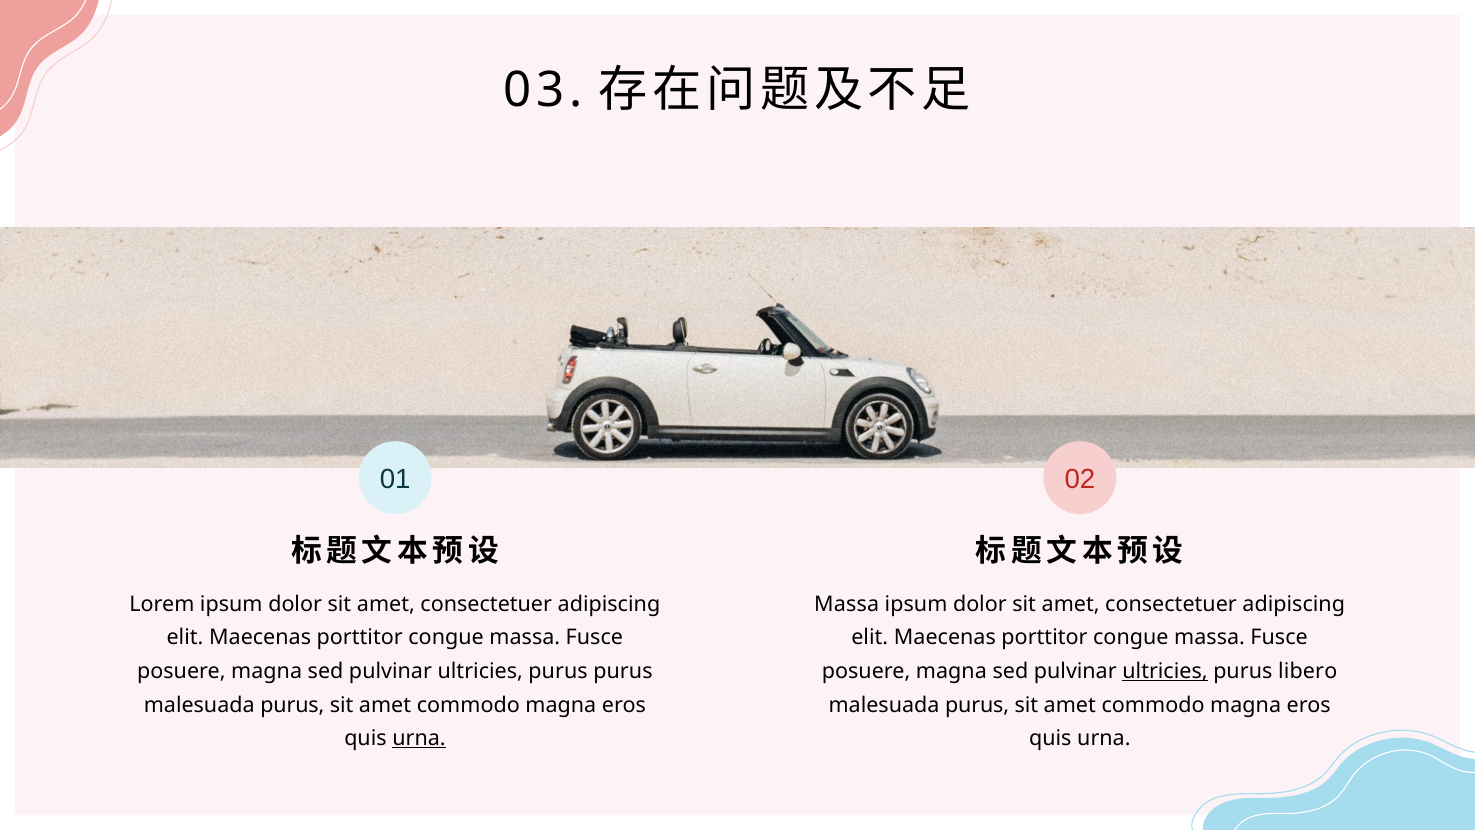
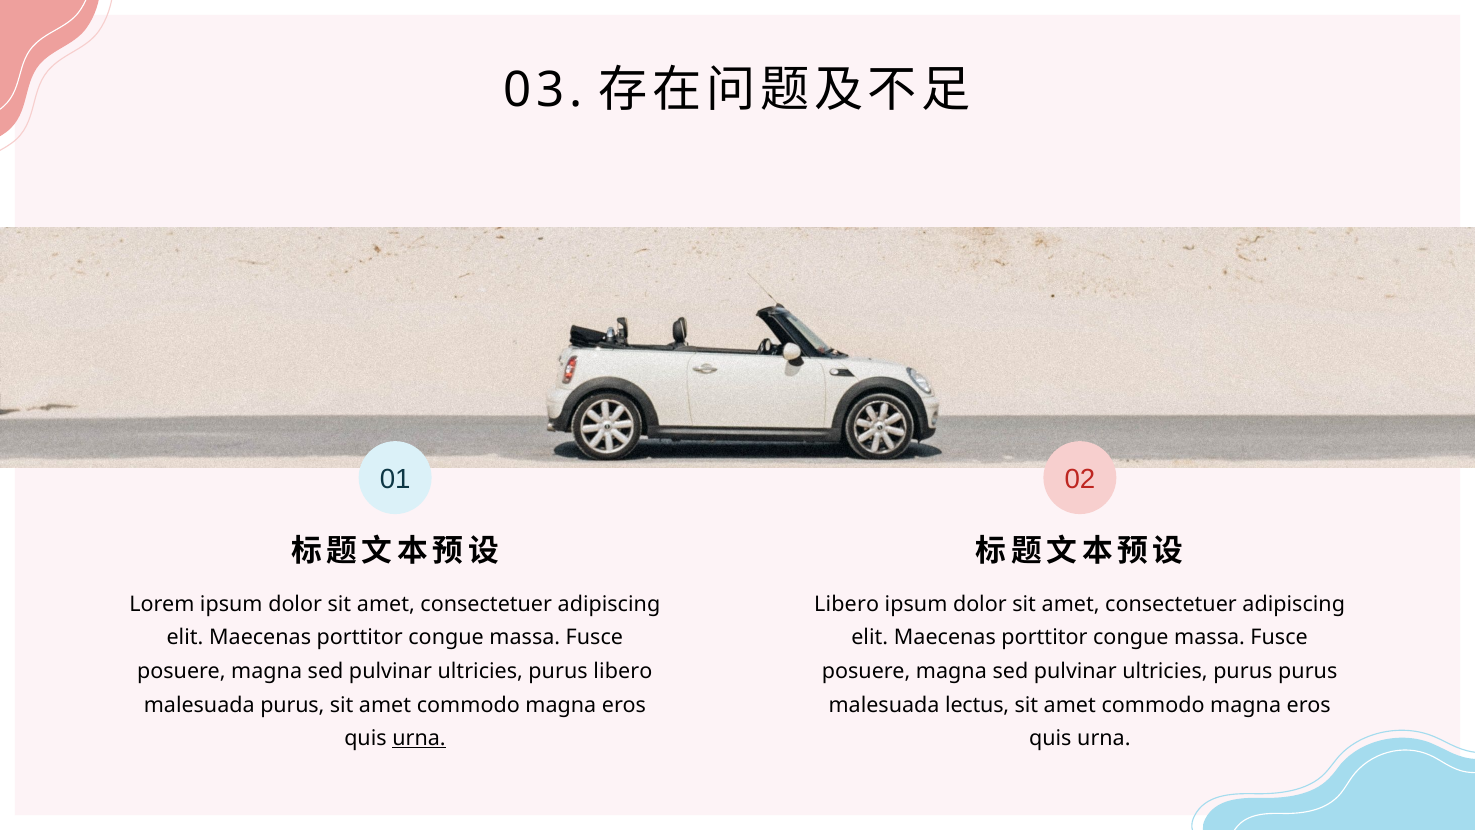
Massa at (847, 604): Massa -> Libero
purus purus: purus -> libero
ultricies at (1165, 671) underline: present -> none
purus libero: libero -> purus
purus at (977, 705): purus -> lectus
